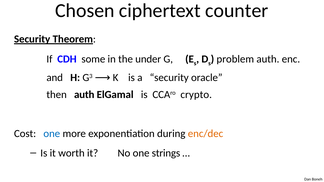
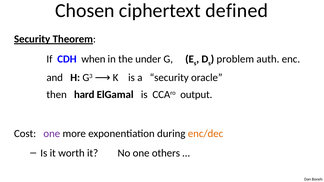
counter: counter -> defined
some: some -> when
then auth: auth -> hard
crypto: crypto -> output
one at (52, 134) colour: blue -> purple
strings: strings -> others
